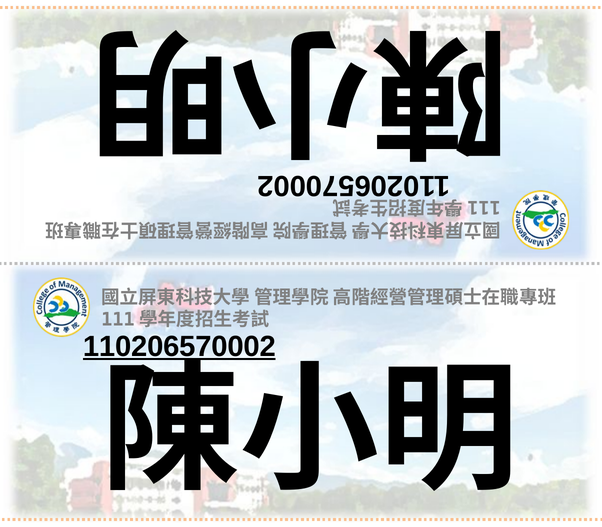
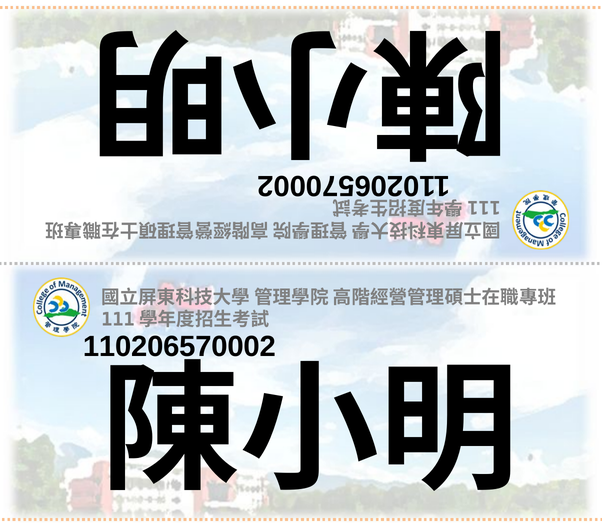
110206570002 underline: present -> none
